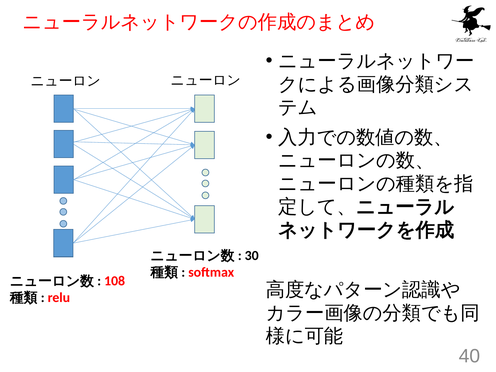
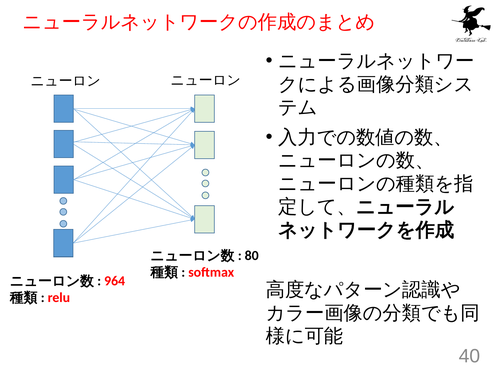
30: 30 -> 80
108: 108 -> 964
